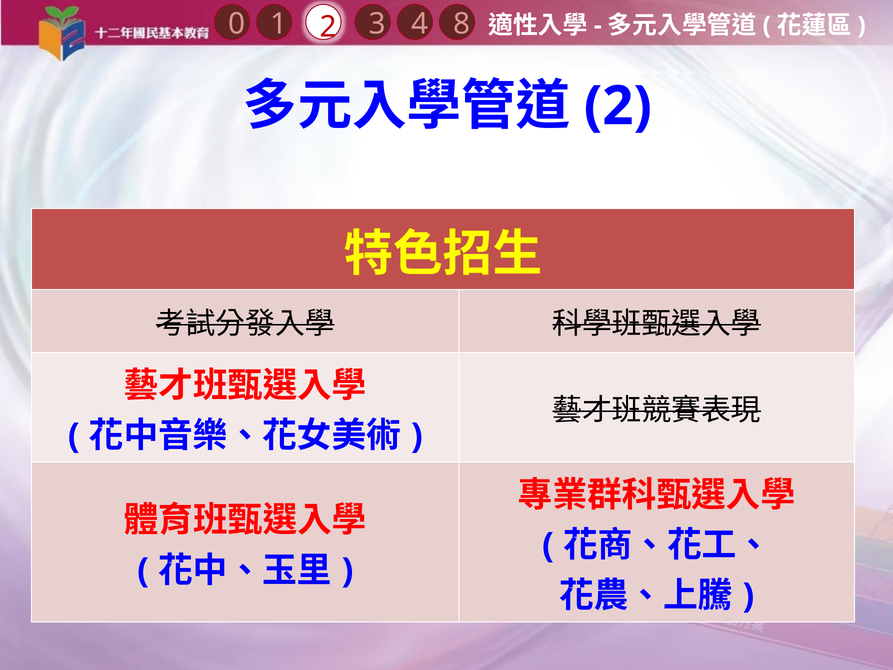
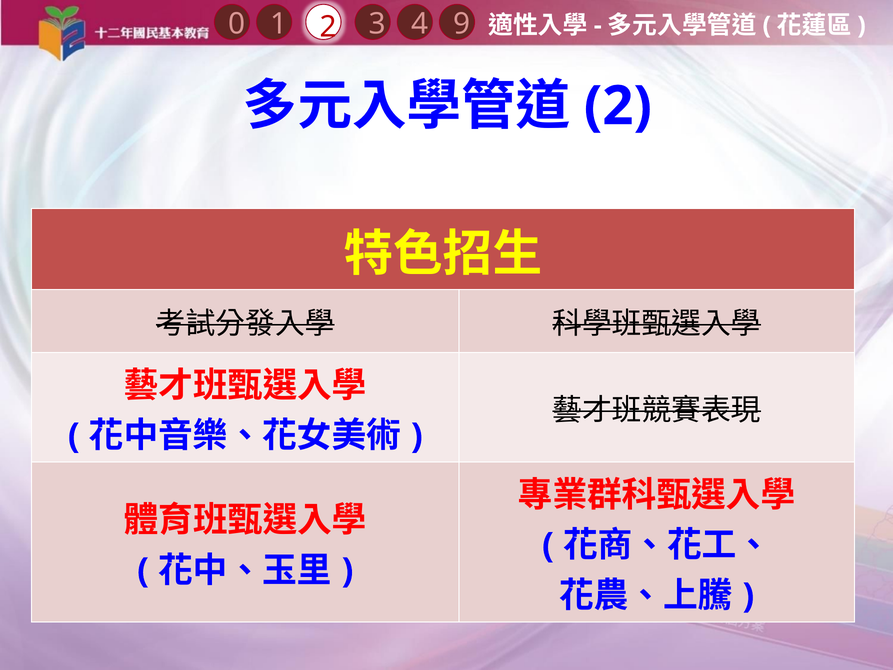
8: 8 -> 9
